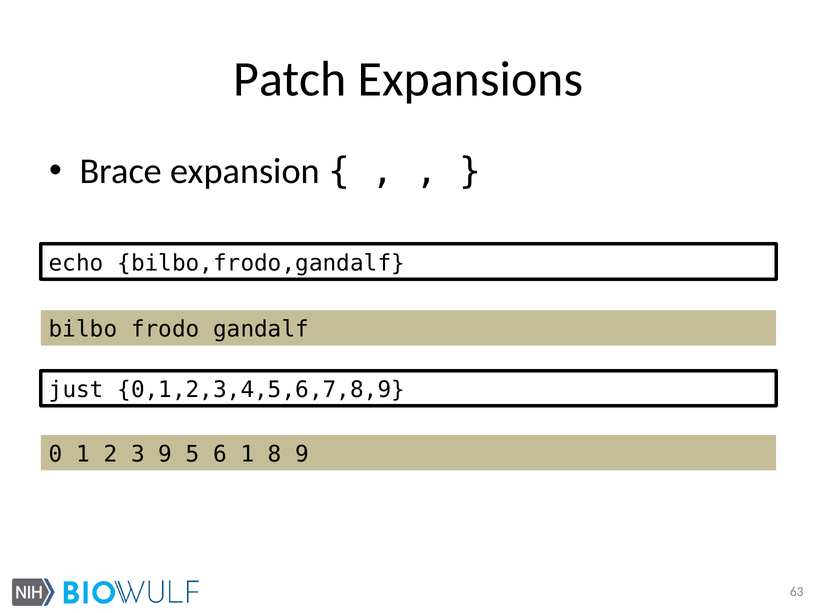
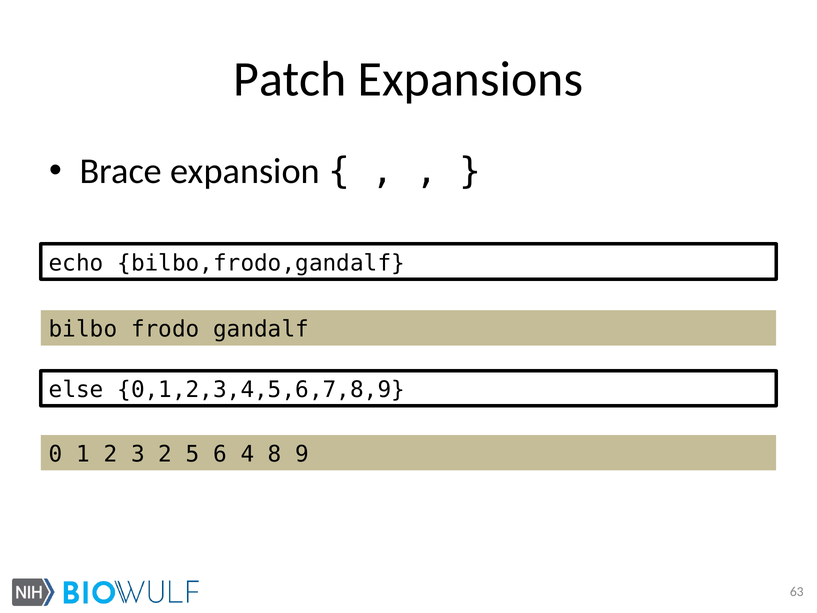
just: just -> else
3 9: 9 -> 2
6 1: 1 -> 4
